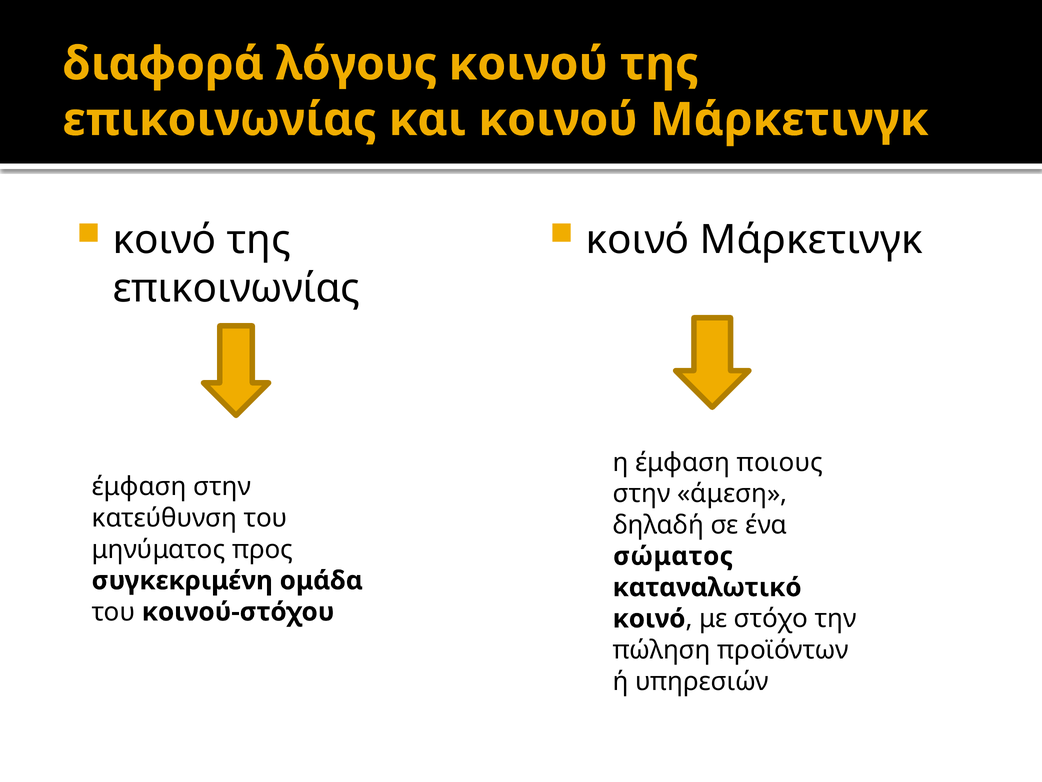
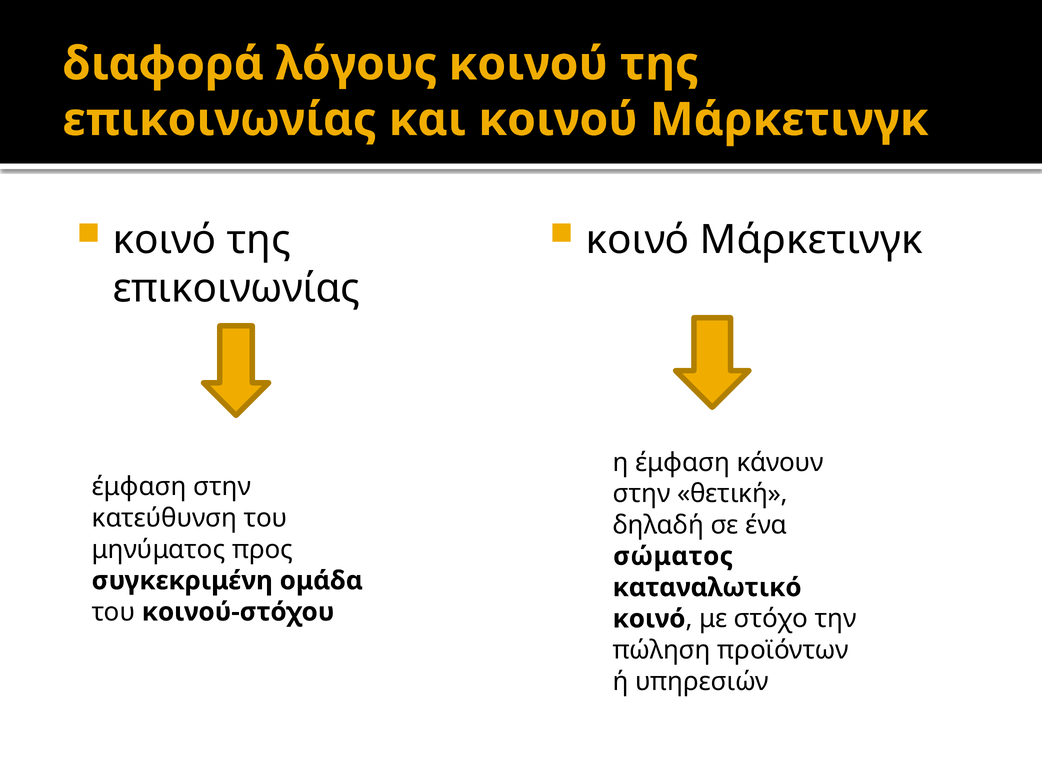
ποιους: ποιους -> κάνουν
άμεση: άμεση -> θετική
